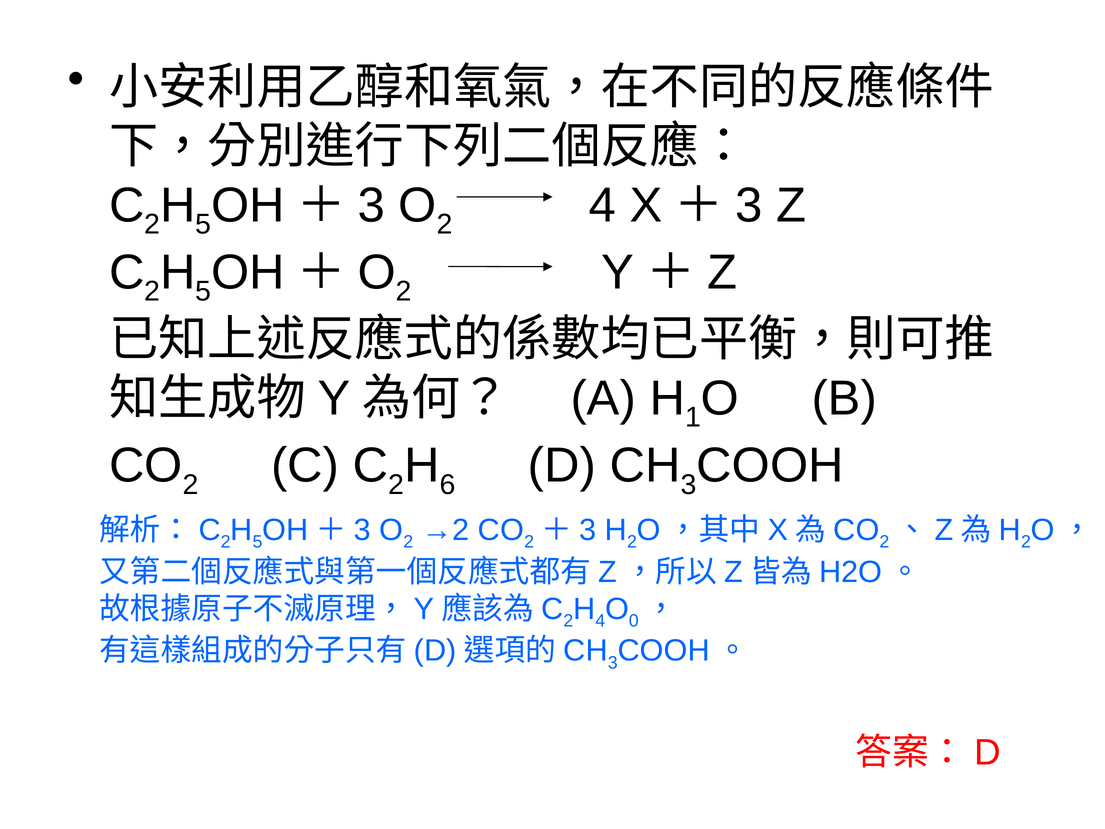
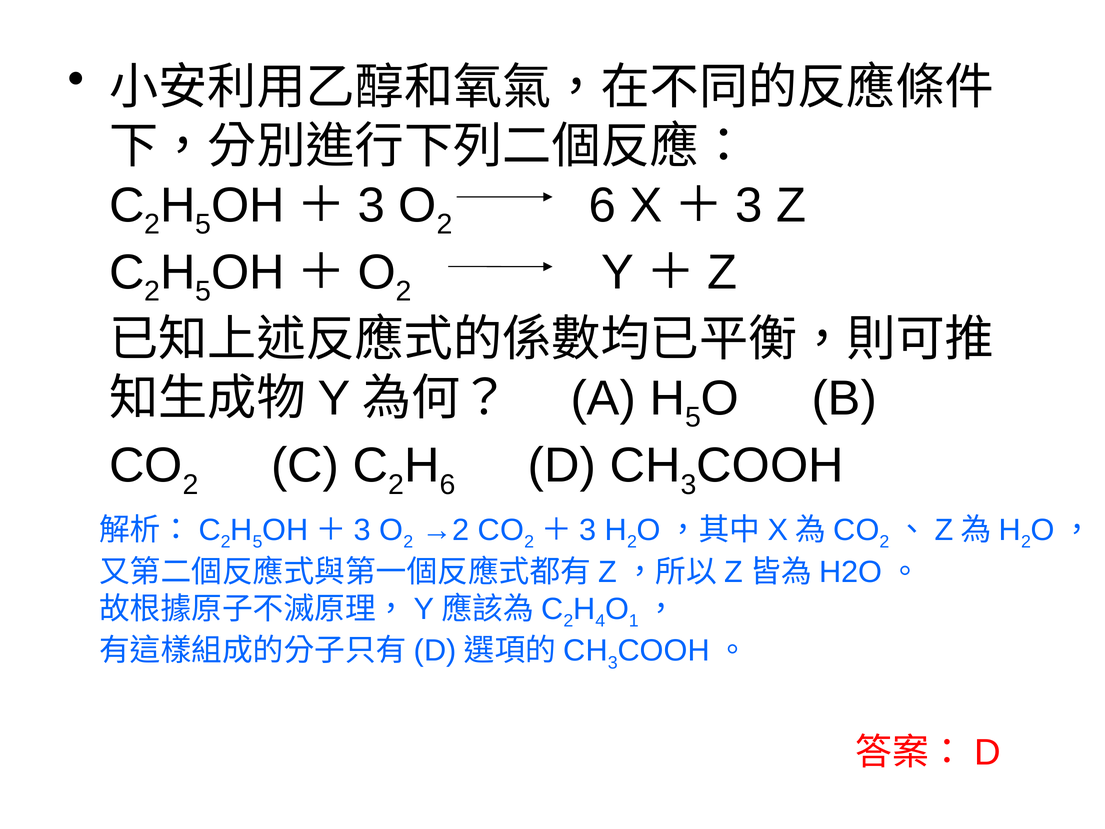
2 4: 4 -> 6
1 at (693, 417): 1 -> 5
0: 0 -> 1
